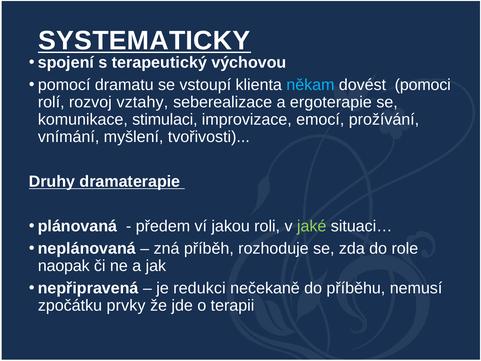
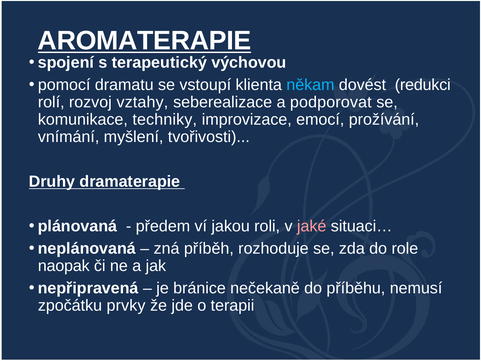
SYSTEMATICKY: SYSTEMATICKY -> AROMATERAPIE
pomoci: pomoci -> redukci
ergoterapie: ergoterapie -> podporovat
stimulaci: stimulaci -> techniky
jaké colour: light green -> pink
redukci: redukci -> bránice
